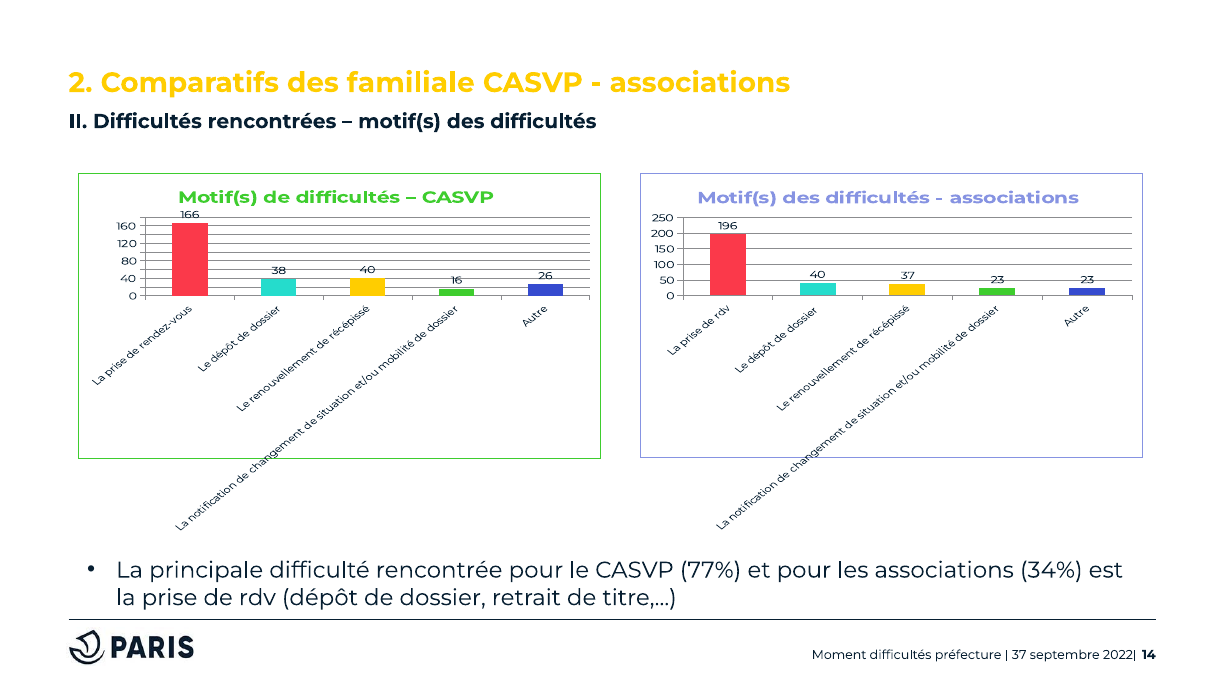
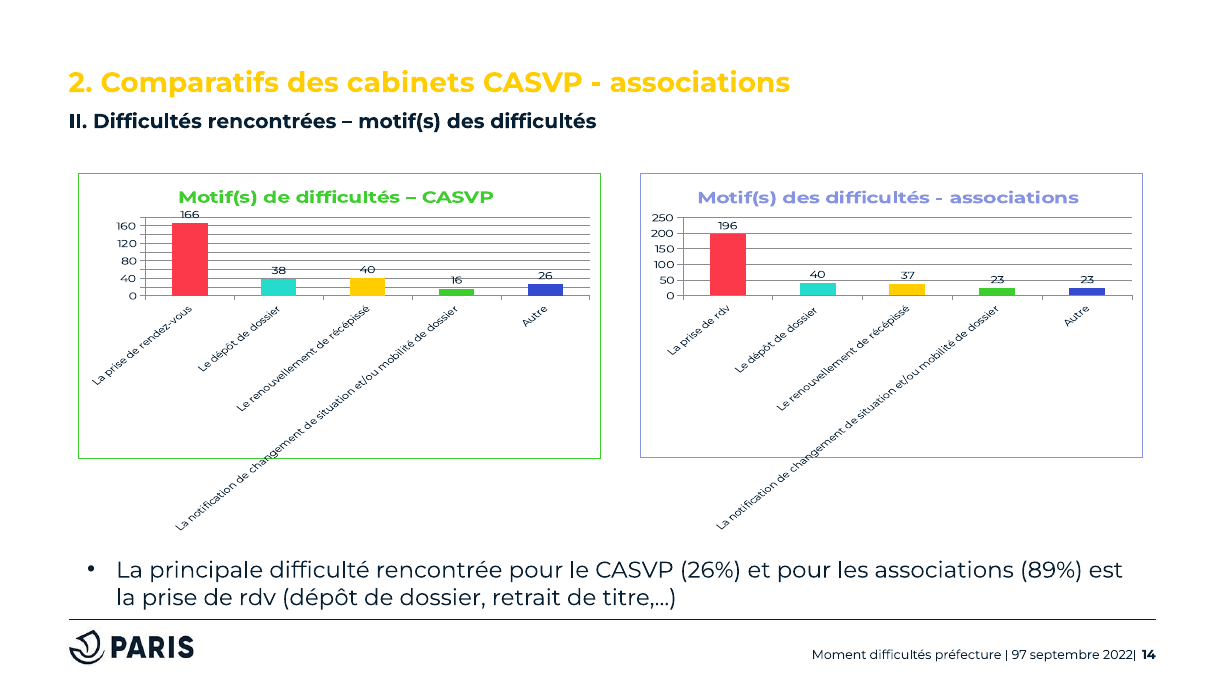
familiale: familiale -> cabinets
77%: 77% -> 26%
34%: 34% -> 89%
37 at (1019, 655): 37 -> 97
